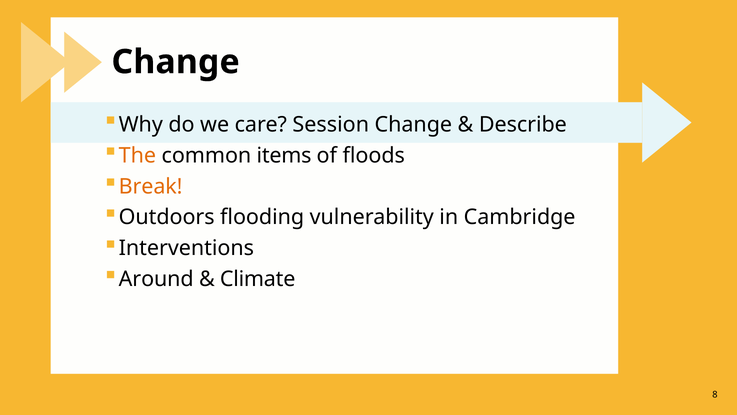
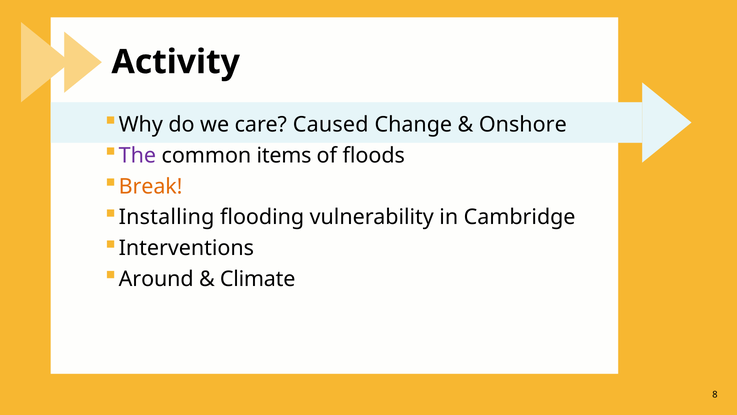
Change at (176, 62): Change -> Activity
Session: Session -> Caused
Describe: Describe -> Onshore
The colour: orange -> purple
Outdoors: Outdoors -> Installing
